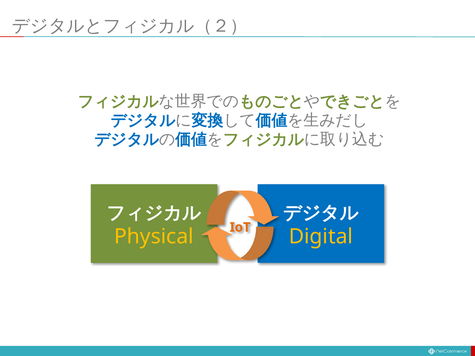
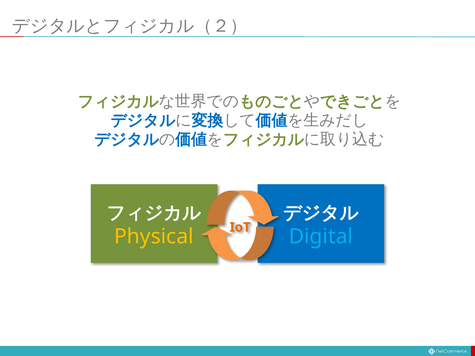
Digital colour: yellow -> light blue
